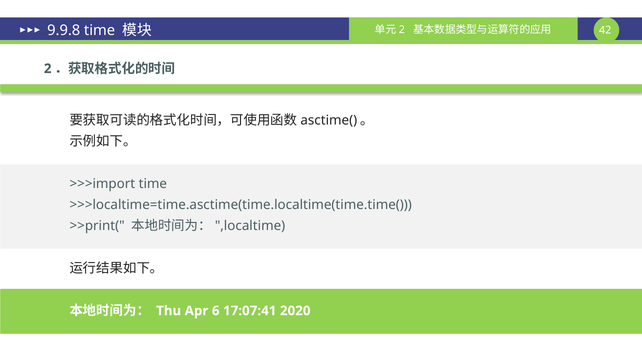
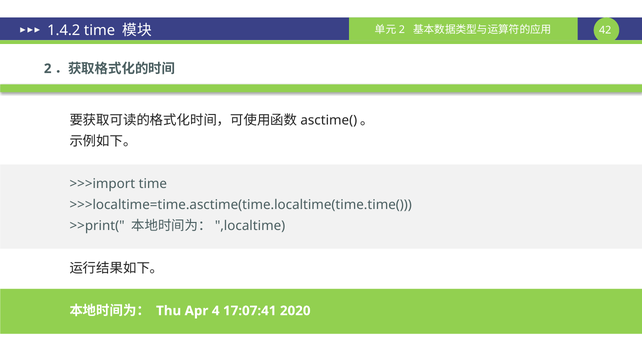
9.9.8: 9.9.8 -> 1.4.2
6: 6 -> 4
